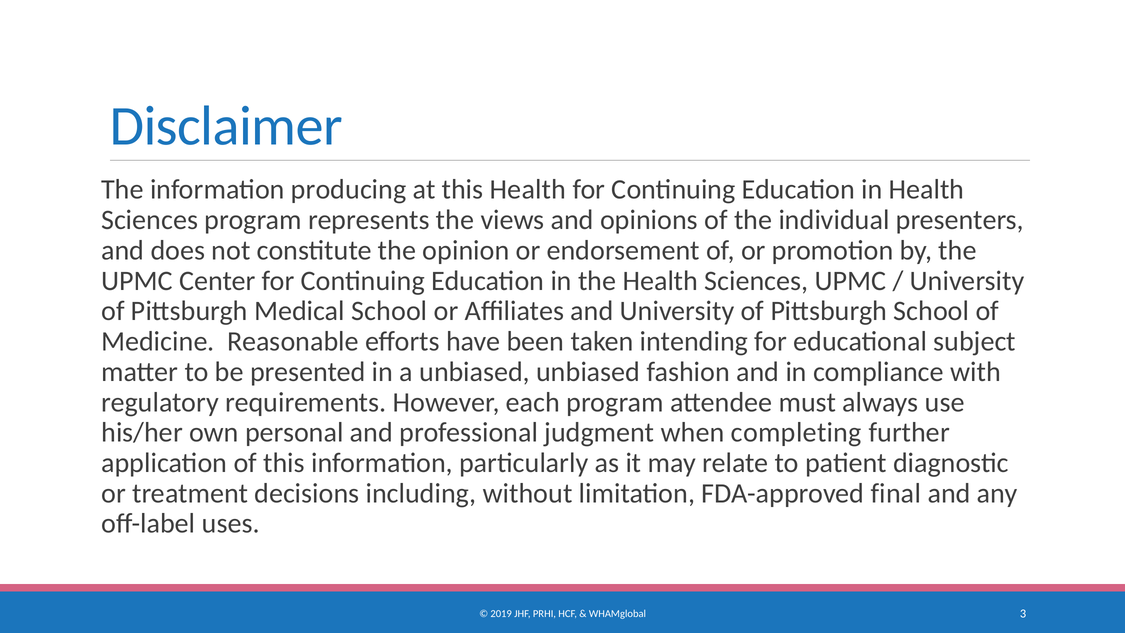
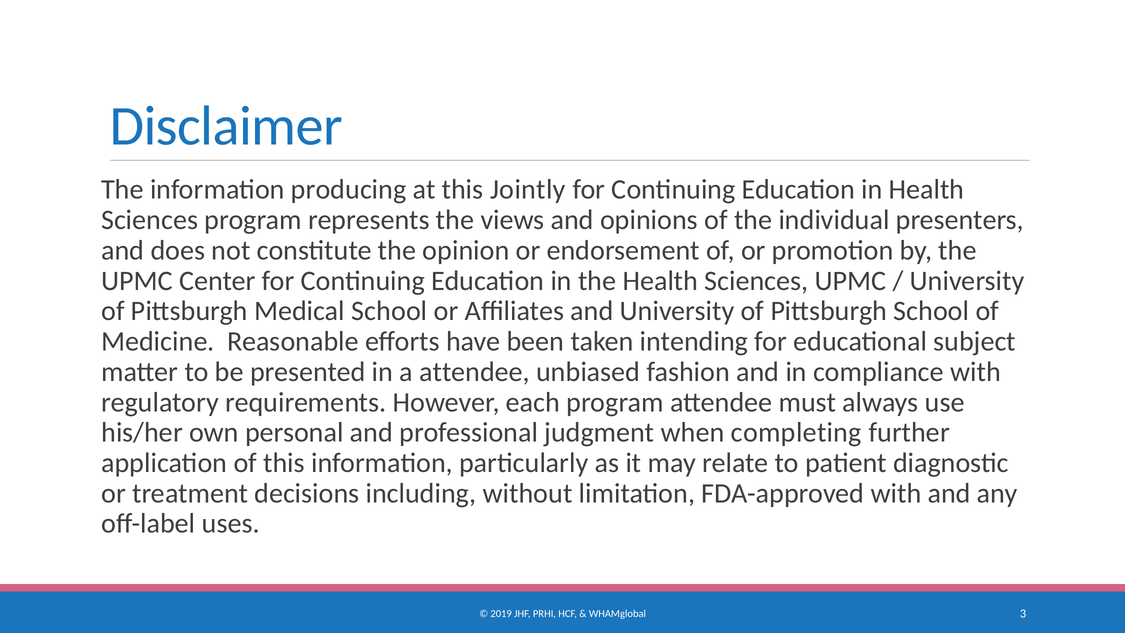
this Health: Health -> Jointly
a unbiased: unbiased -> attendee
FDA-approved final: final -> with
